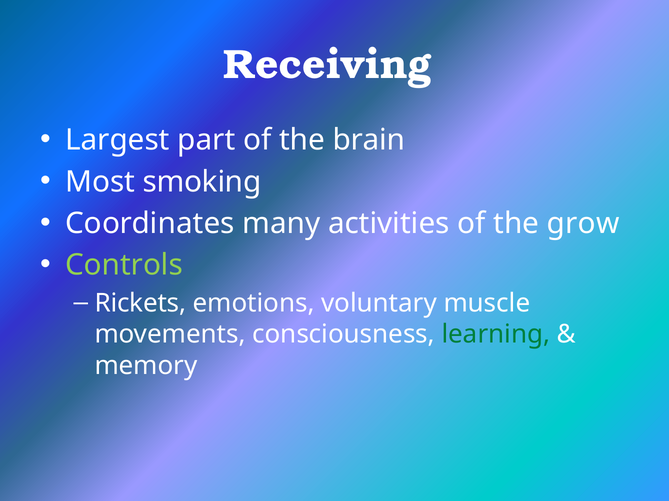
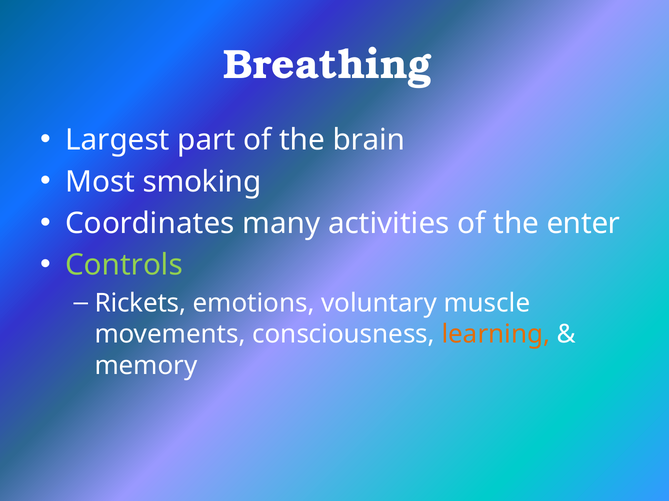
Receiving: Receiving -> Breathing
grow: grow -> enter
learning colour: green -> orange
